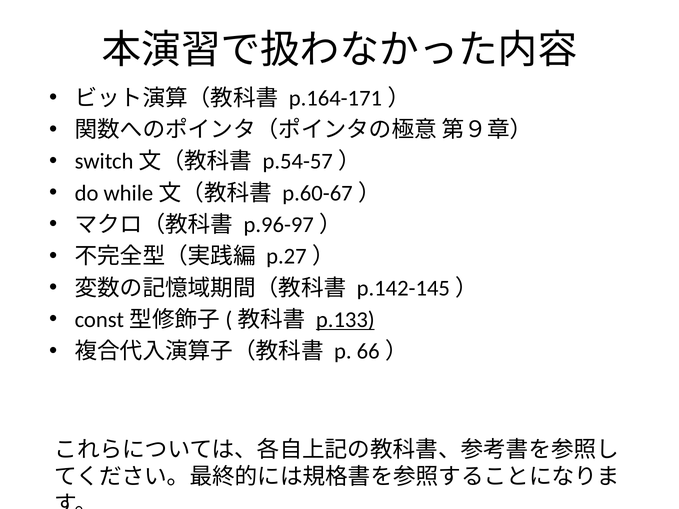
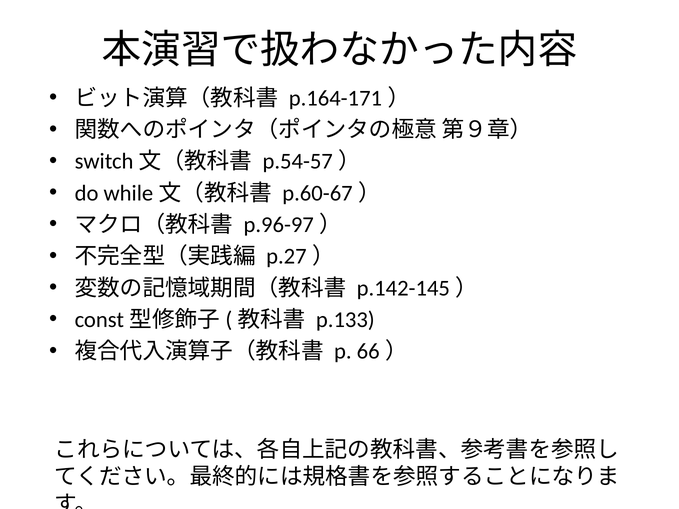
p.133 underline: present -> none
